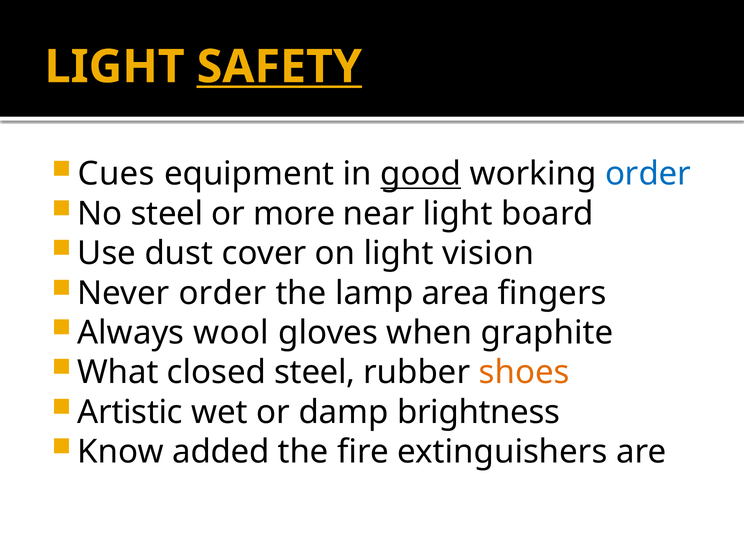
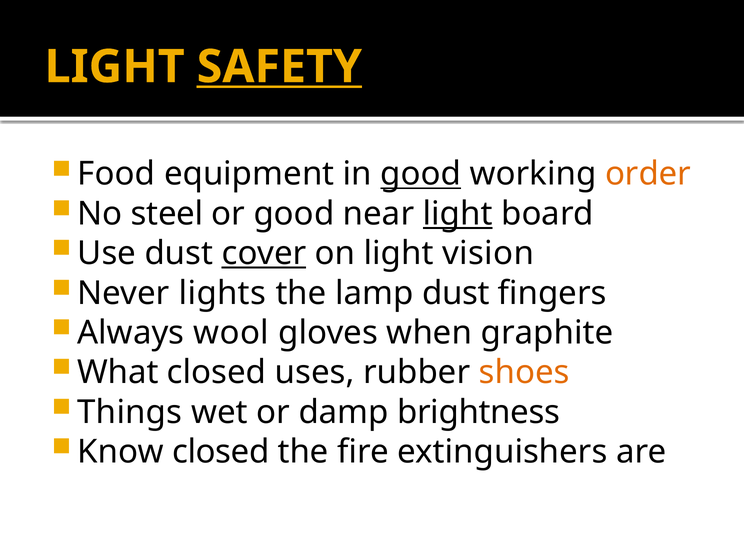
Cues: Cues -> Food
order at (648, 174) colour: blue -> orange
or more: more -> good
light at (458, 214) underline: none -> present
cover underline: none -> present
Never order: order -> lights
lamp area: area -> dust
closed steel: steel -> uses
Artistic: Artistic -> Things
Know added: added -> closed
